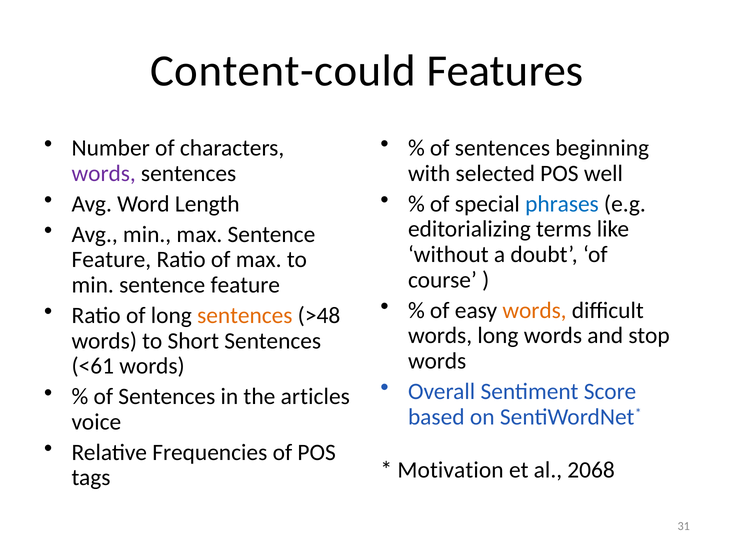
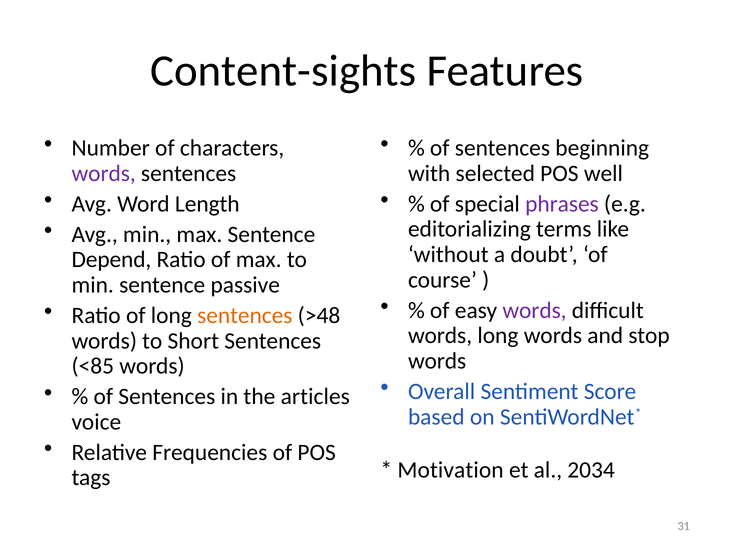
Content-could: Content-could -> Content-sights
phrases colour: blue -> purple
Feature at (111, 259): Feature -> Depend
min sentence feature: feature -> passive
words at (534, 310) colour: orange -> purple
<61: <61 -> <85
2068: 2068 -> 2034
